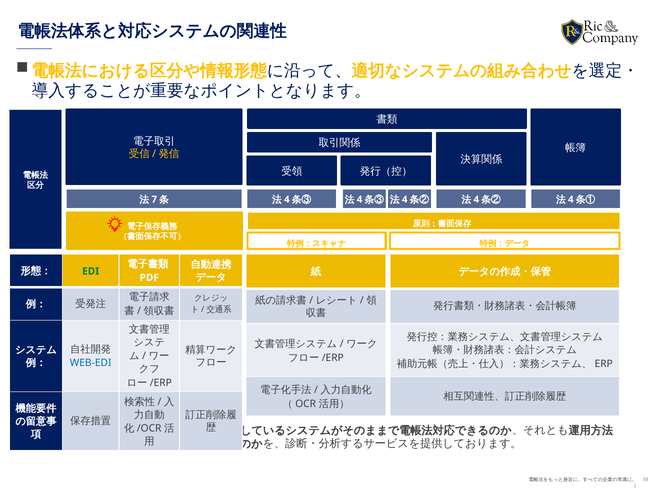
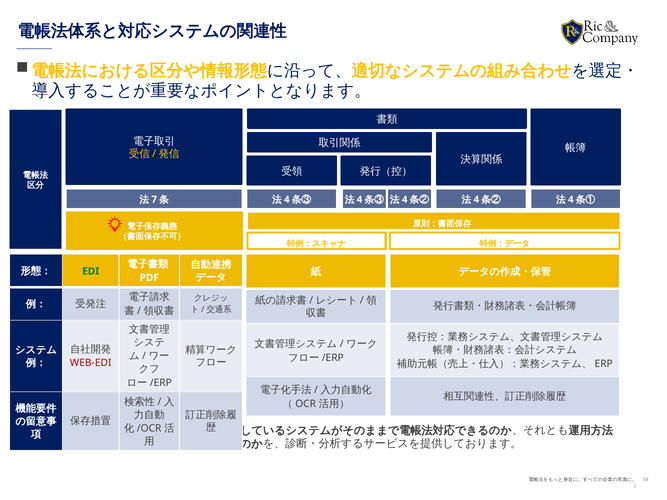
WEB-EDI colour: blue -> red
